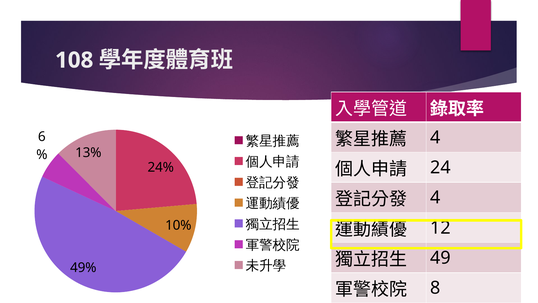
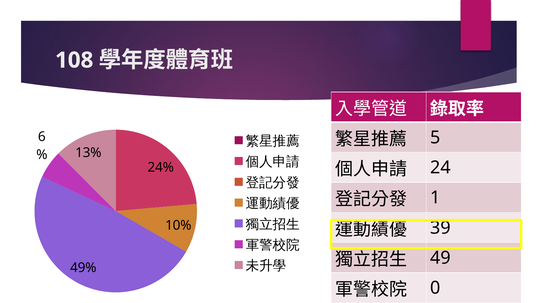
4 at (435, 137): 4 -> 5
4 at (435, 197): 4 -> 1
12 at (440, 227): 12 -> 39
8: 8 -> 0
